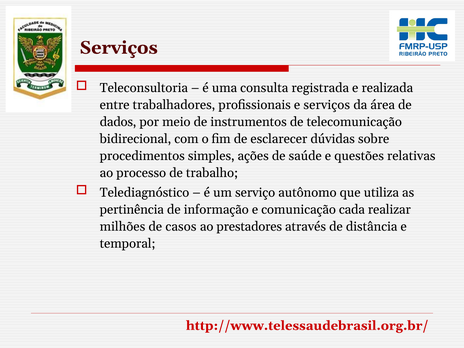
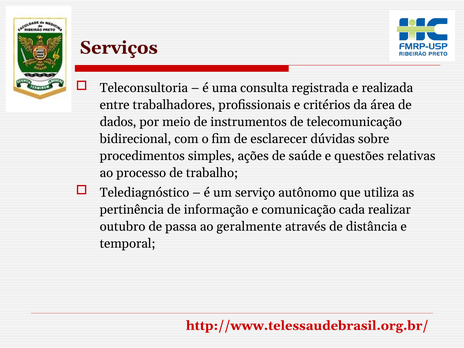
e serviços: serviços -> critérios
milhões: milhões -> outubro
casos: casos -> passa
prestadores: prestadores -> geralmente
